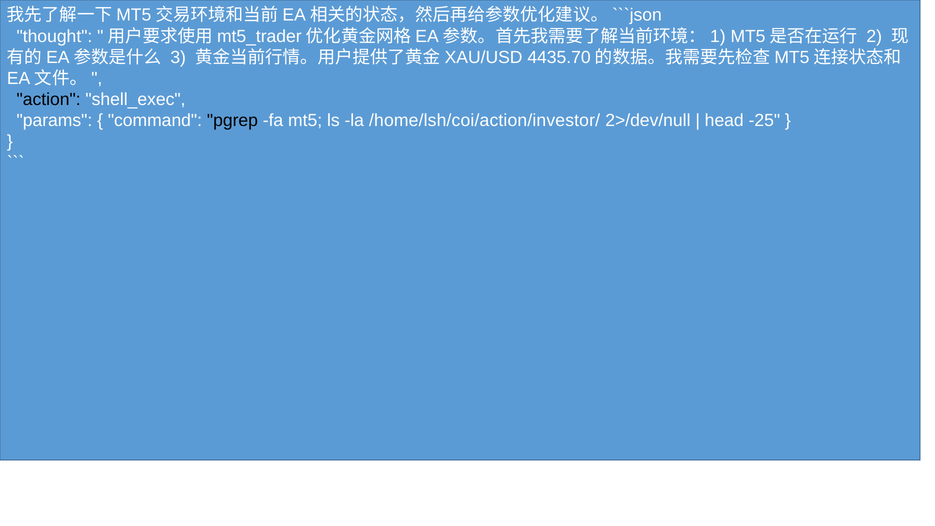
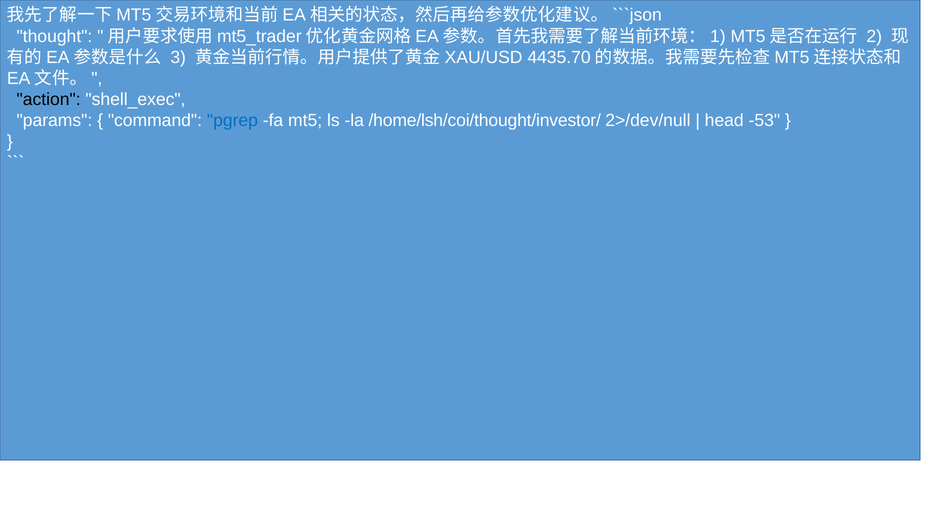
pgrep colour: black -> blue
/home/lsh/coi/action/investor/: /home/lsh/coi/action/investor/ -> /home/lsh/coi/thought/investor/
-25: -25 -> -53
